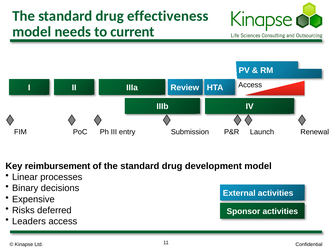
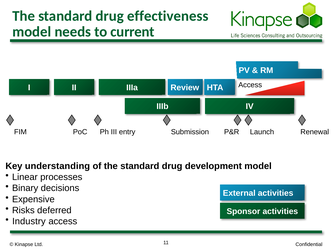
reimbursement: reimbursement -> understanding
Leaders: Leaders -> Industry
